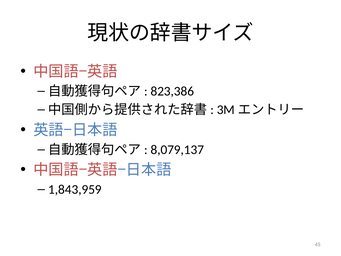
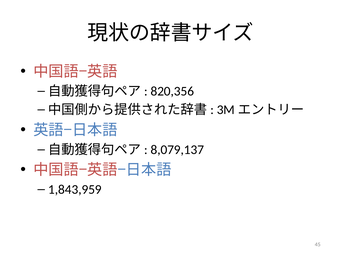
823,386: 823,386 -> 820,356
